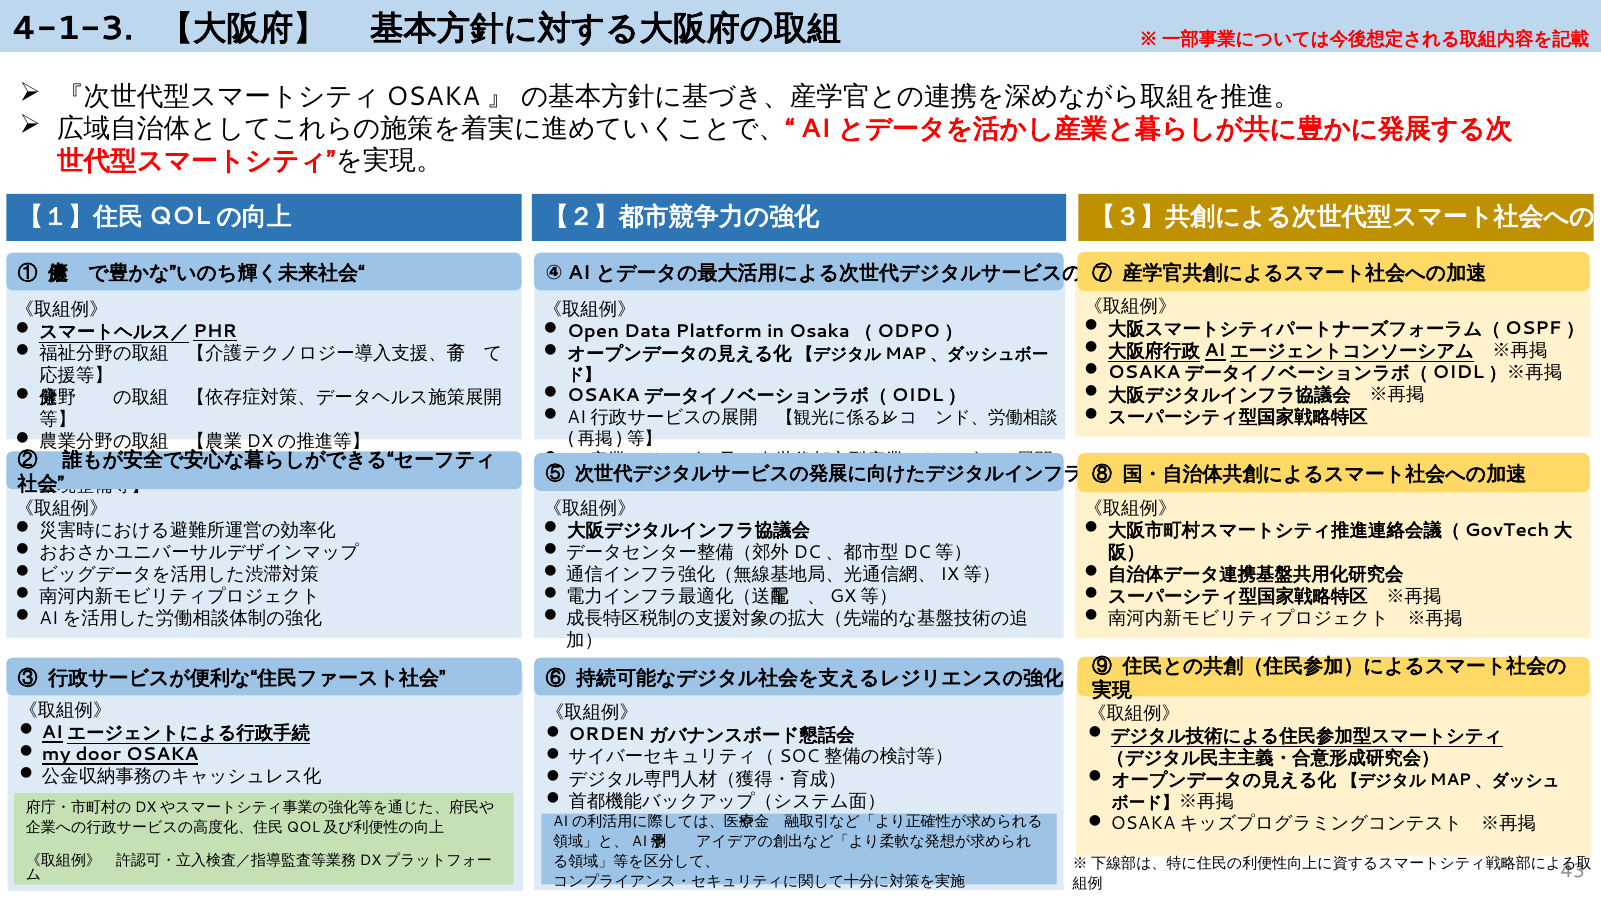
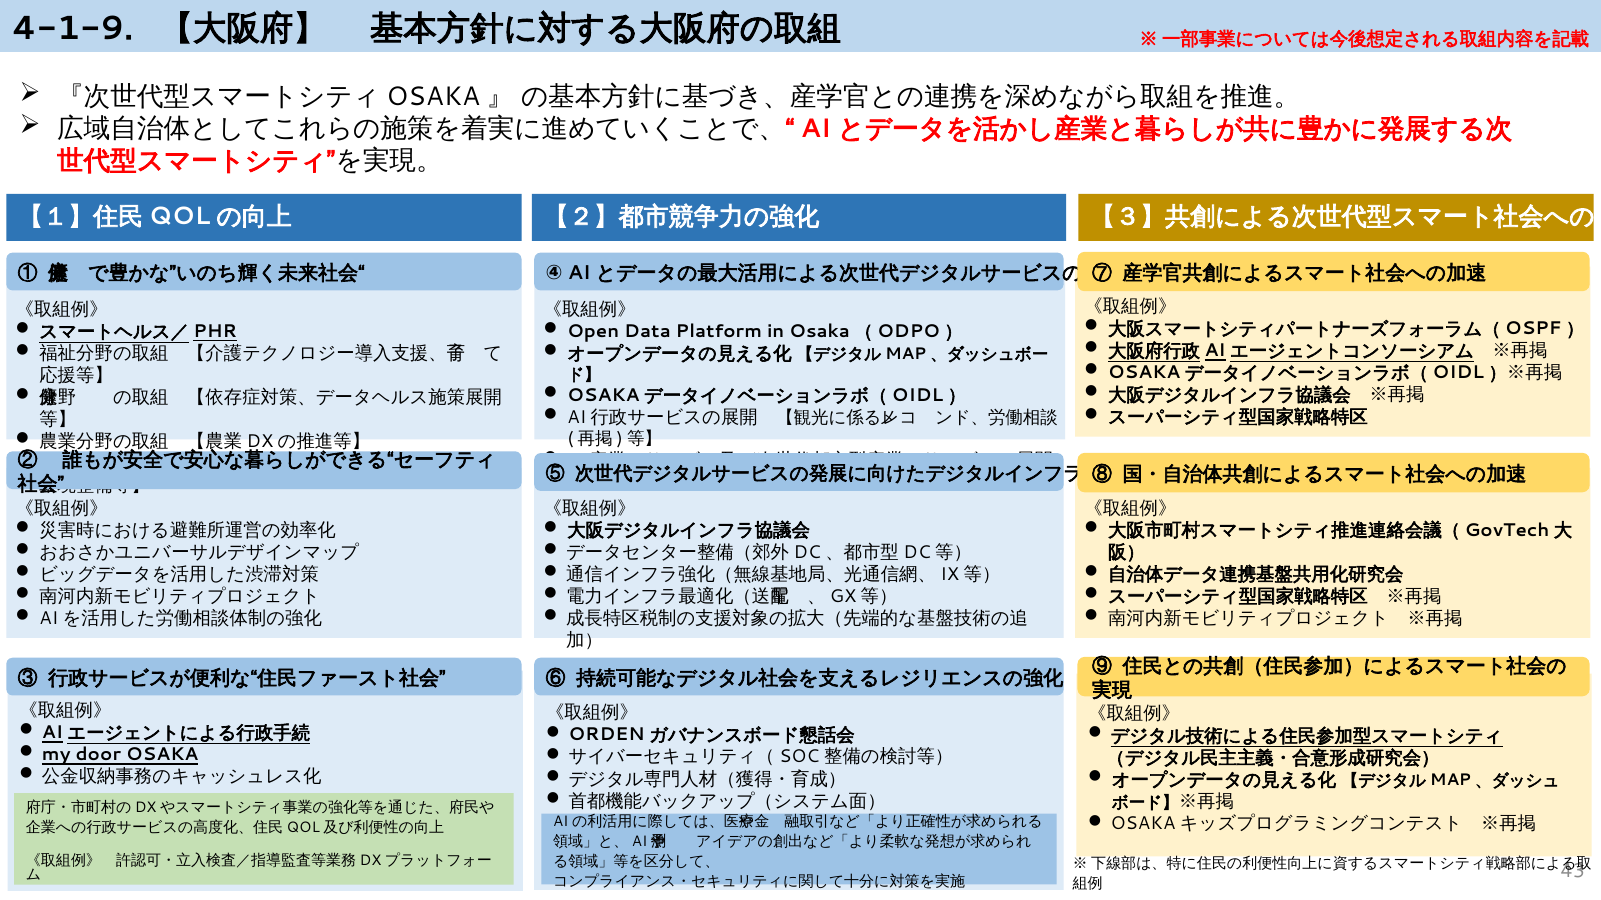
4-1-3: 4-1-3 -> 4-1-9
